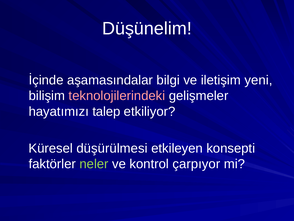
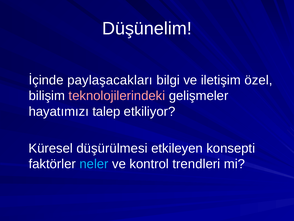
aşamasındalar: aşamasındalar -> paylaşacakları
yeni: yeni -> özel
neler colour: light green -> light blue
çarpıyor: çarpıyor -> trendleri
